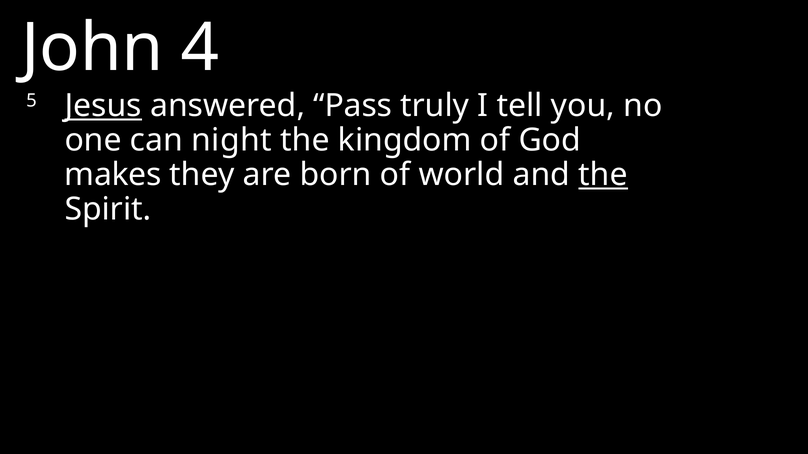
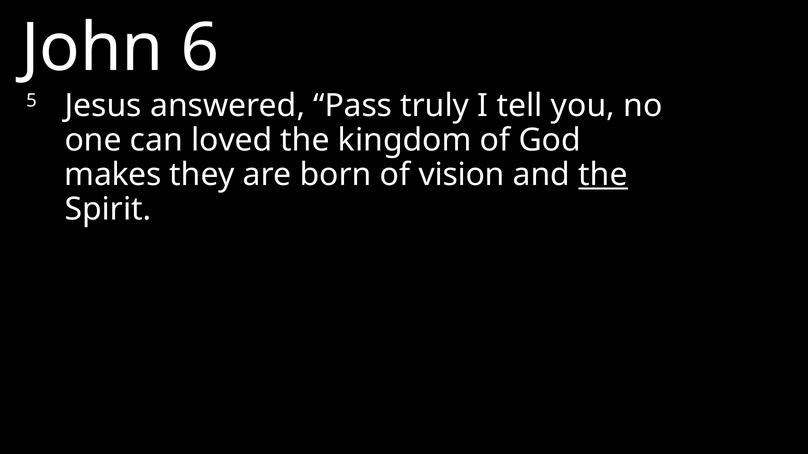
4: 4 -> 6
Jesus underline: present -> none
night: night -> loved
world: world -> vision
